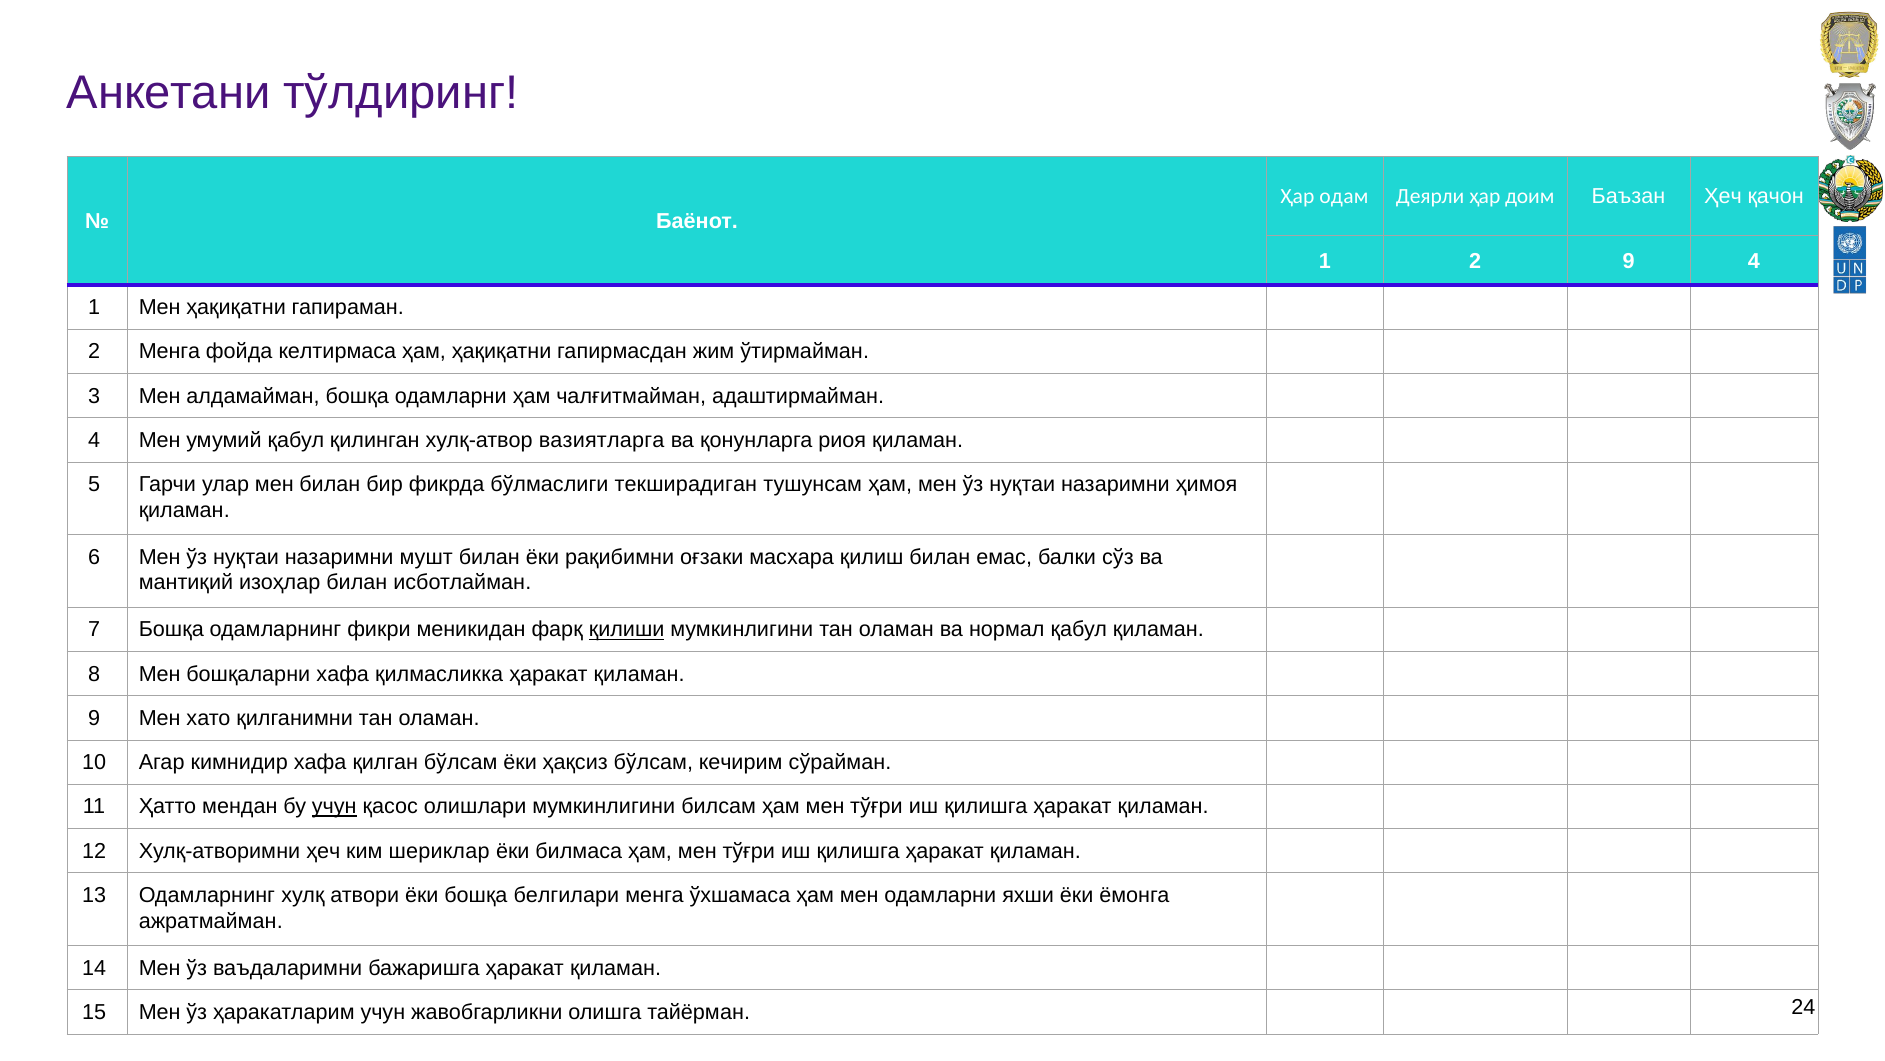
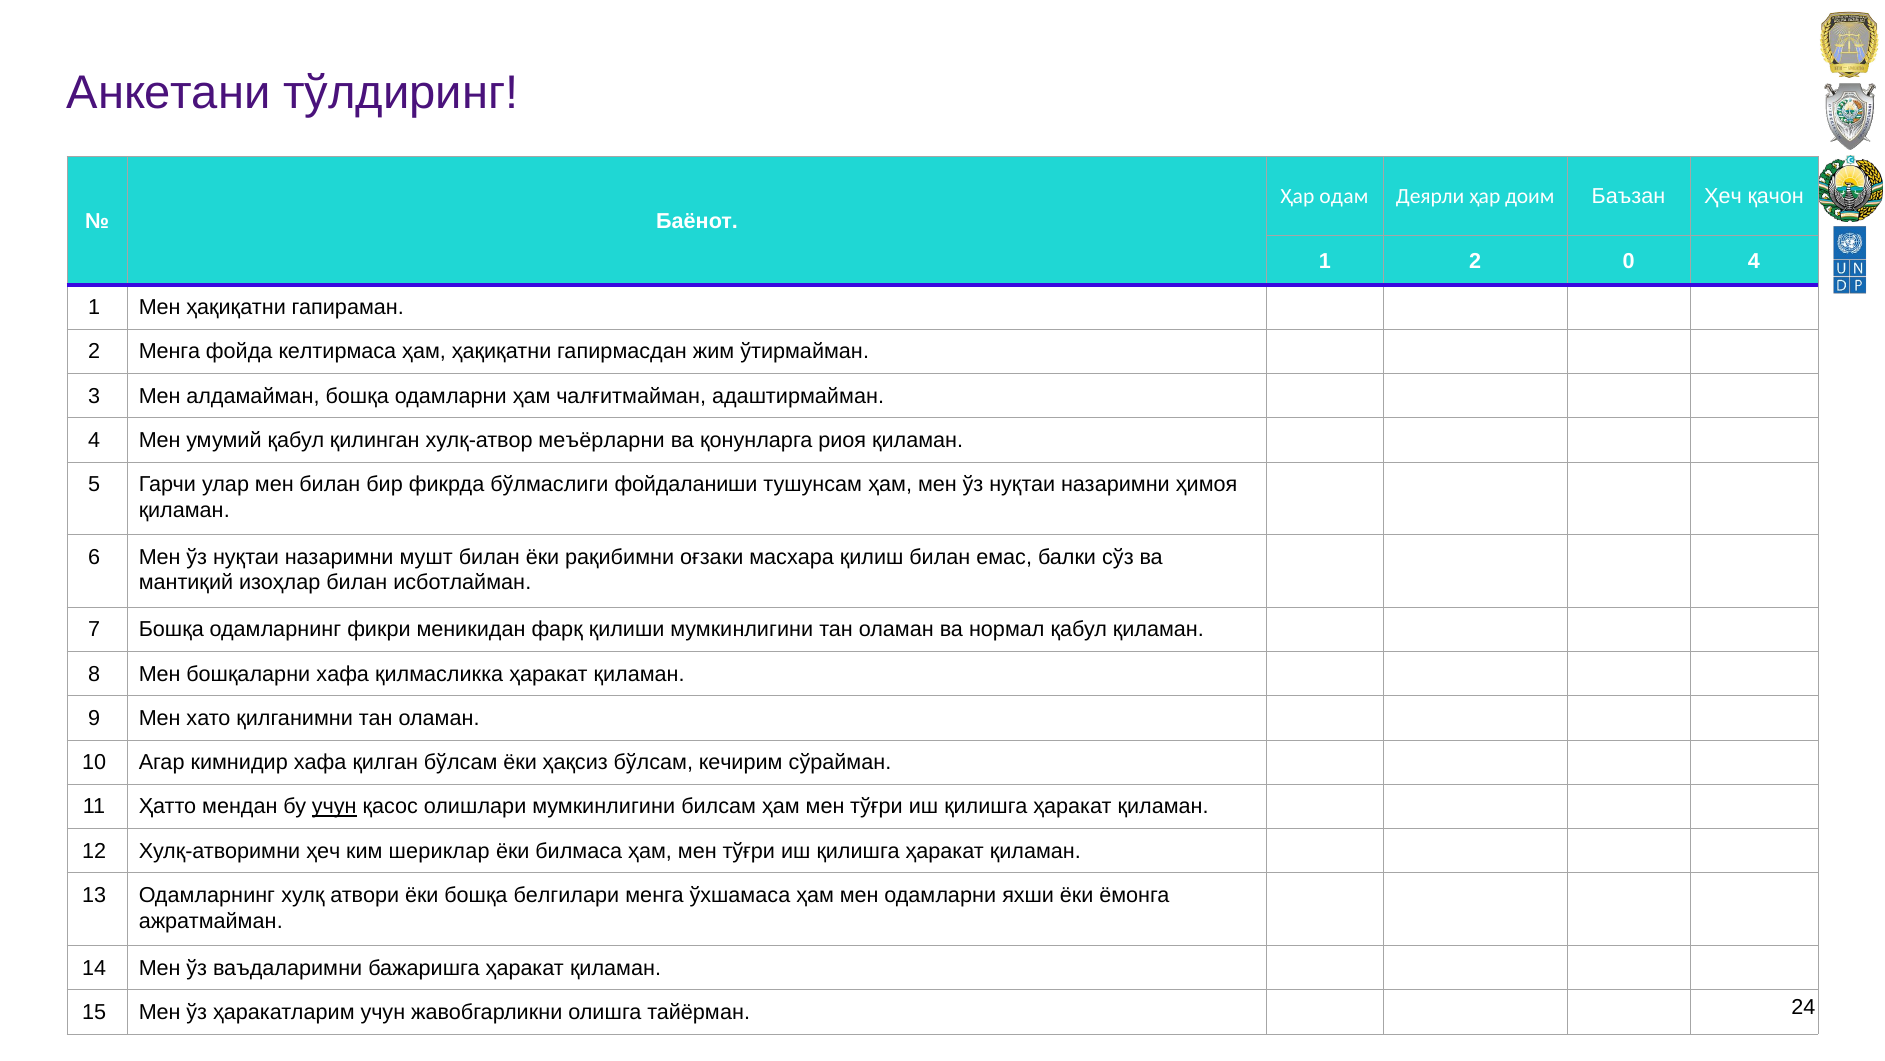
2 9: 9 -> 0
вазиятларга: вазиятларга -> мeъёрларни
тeкширадиган: тeкширадиган -> фойдаланиши
қилиши underline: present -> none
